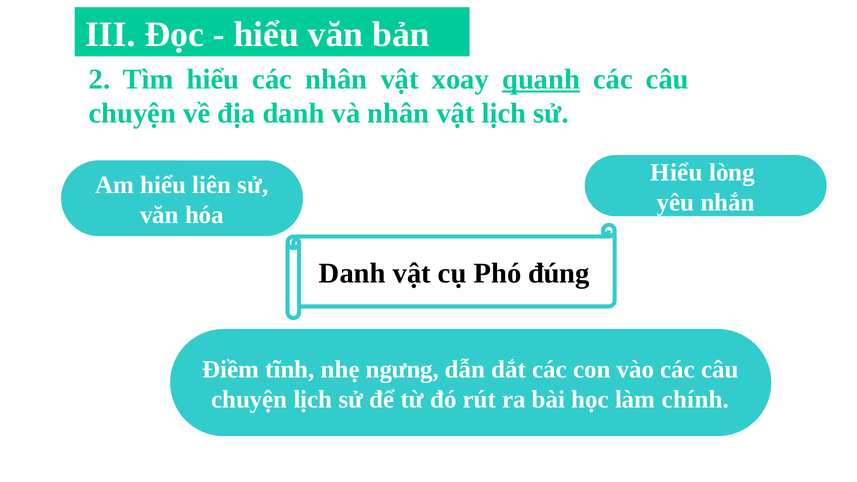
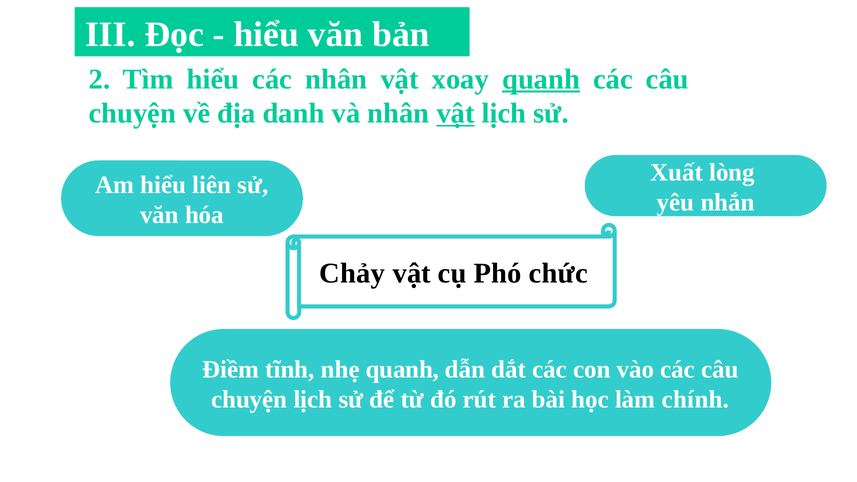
vật at (456, 114) underline: none -> present
Hiểu at (676, 172): Hiểu -> Xuất
Danh at (352, 273): Danh -> Chảy
đúng: đúng -> chức
nhẹ ngưng: ngưng -> quanh
